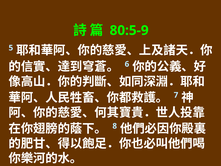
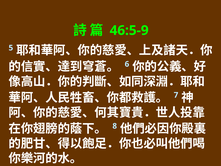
80:5-9: 80:5-9 -> 46:5-9
